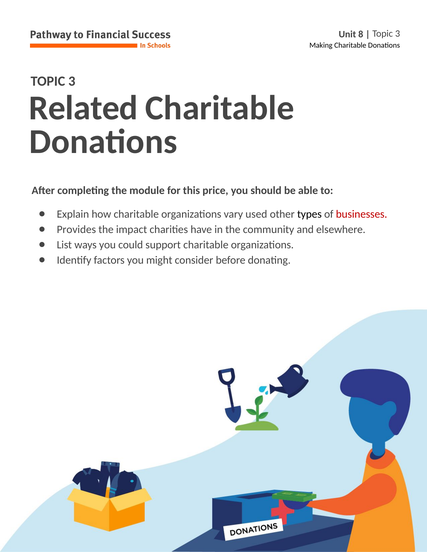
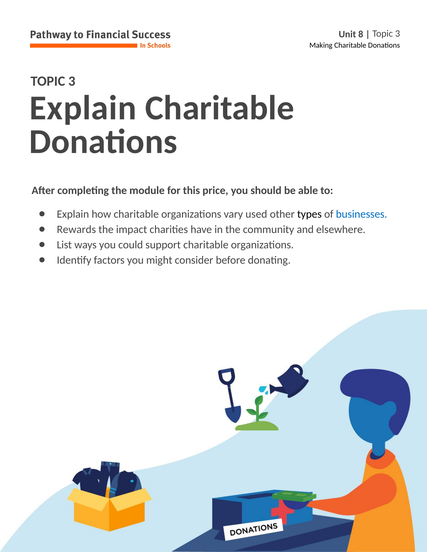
Related at (83, 108): Related -> Explain
businesses colour: red -> blue
Provides: Provides -> Rewards
